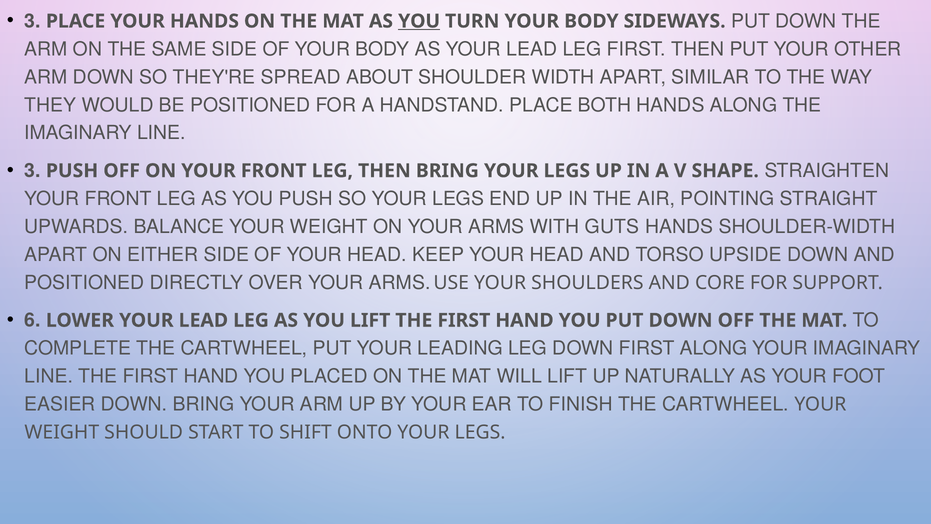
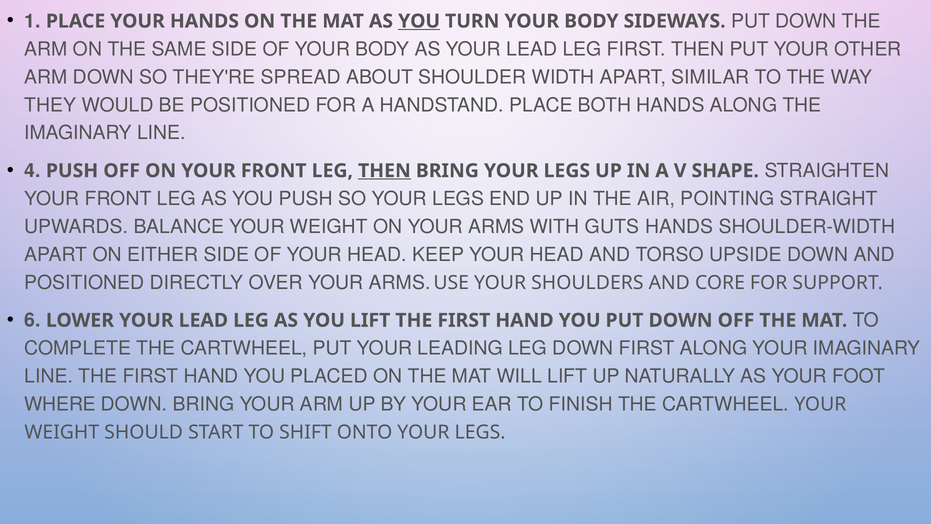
3 at (33, 21): 3 -> 1
3 at (33, 171): 3 -> 4
THEN at (384, 171) underline: none -> present
EASIER: EASIER -> WHERE
